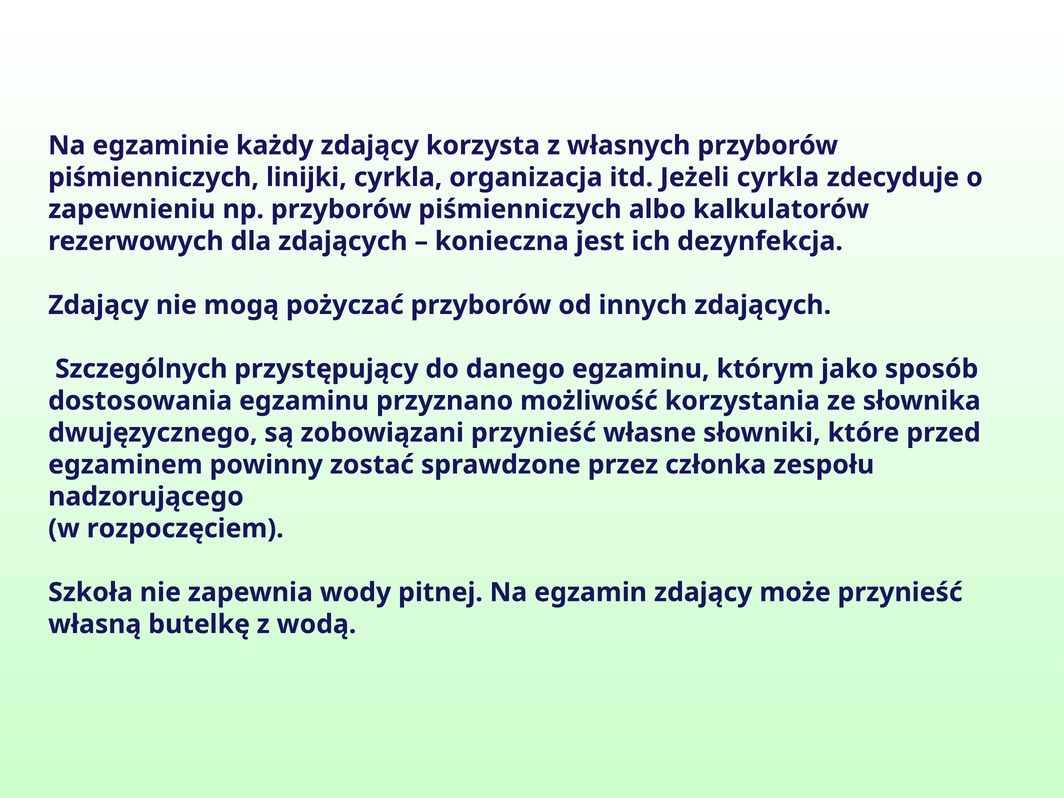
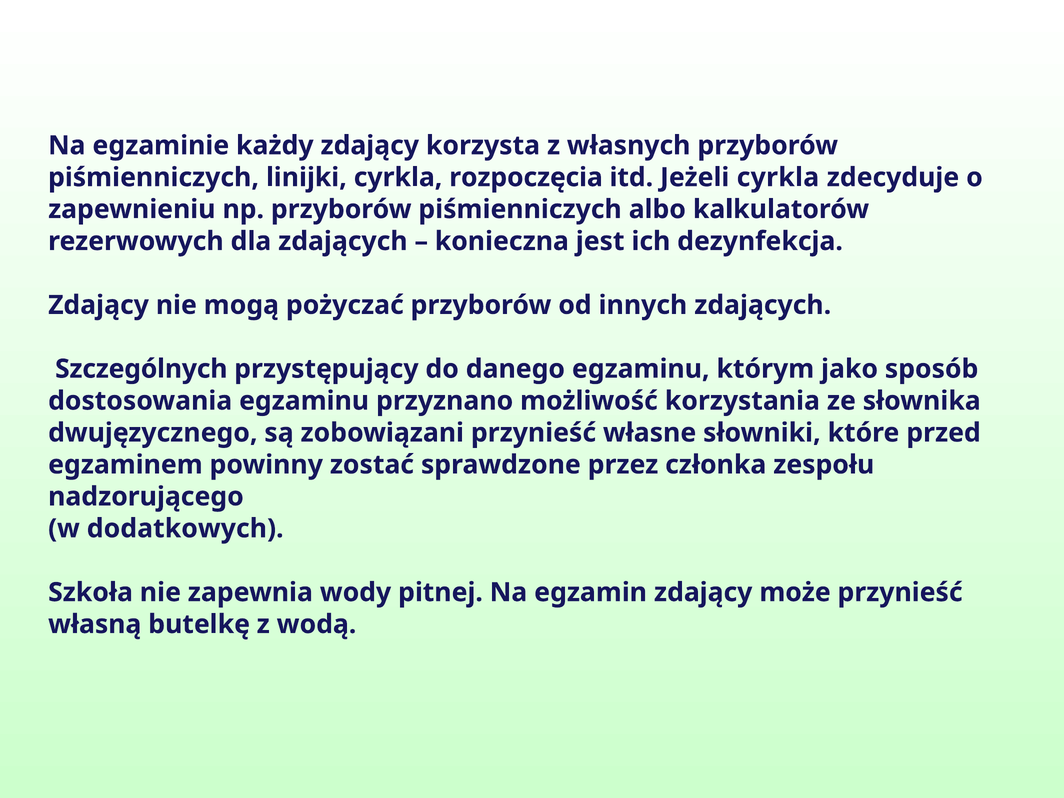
organizacja: organizacja -> rozpoczęcia
rozpoczęciem: rozpoczęciem -> dodatkowych
